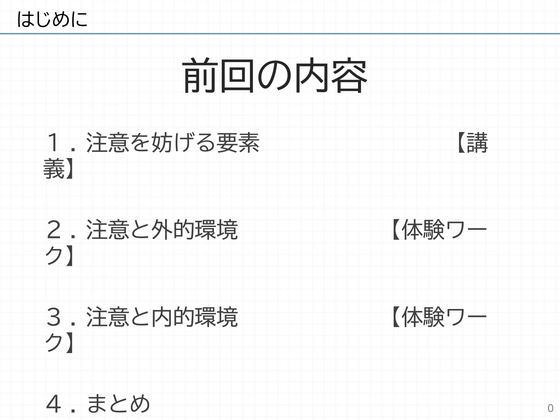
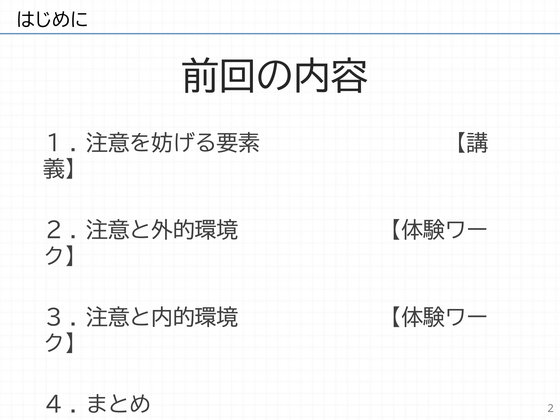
0: 0 -> 2
